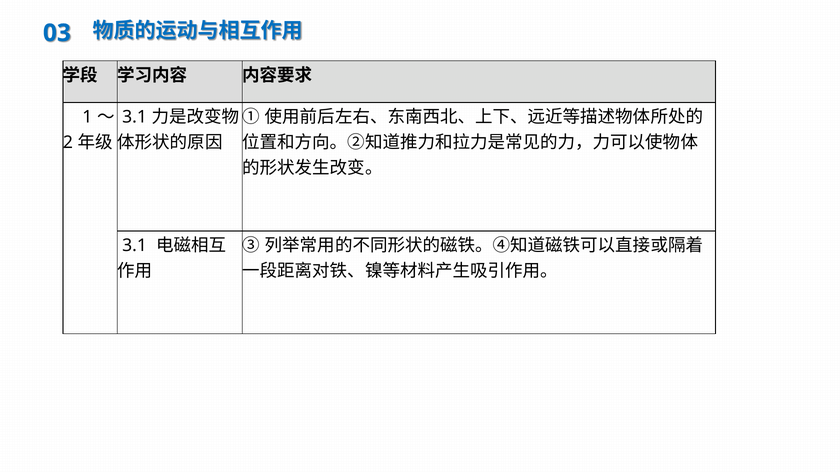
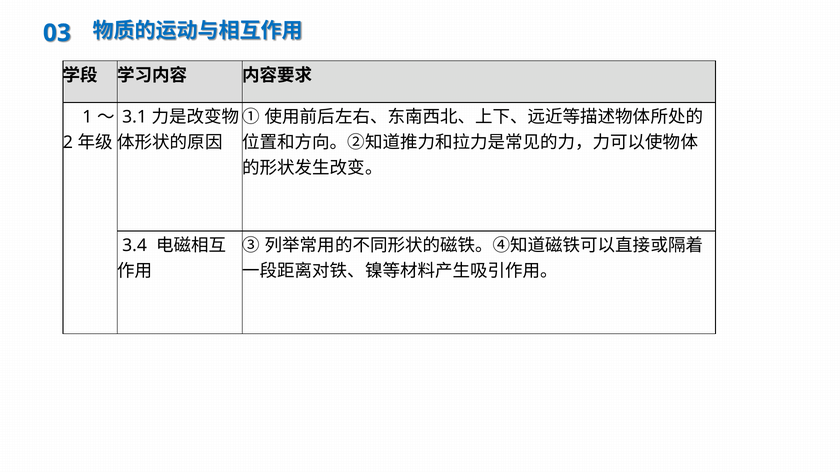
3.1 at (135, 246): 3.1 -> 3.4
